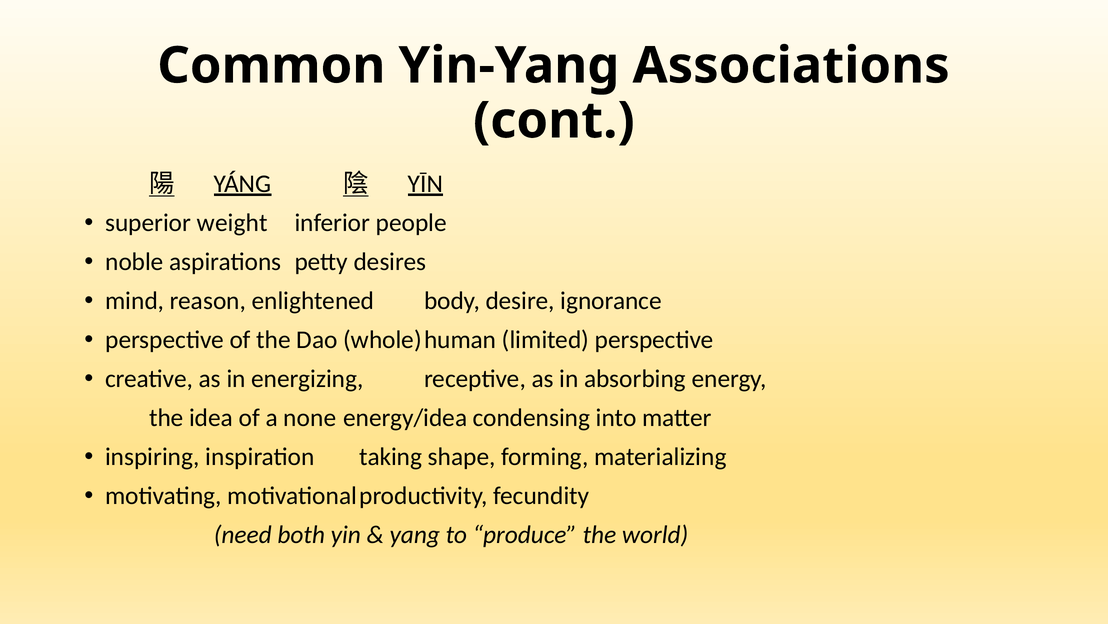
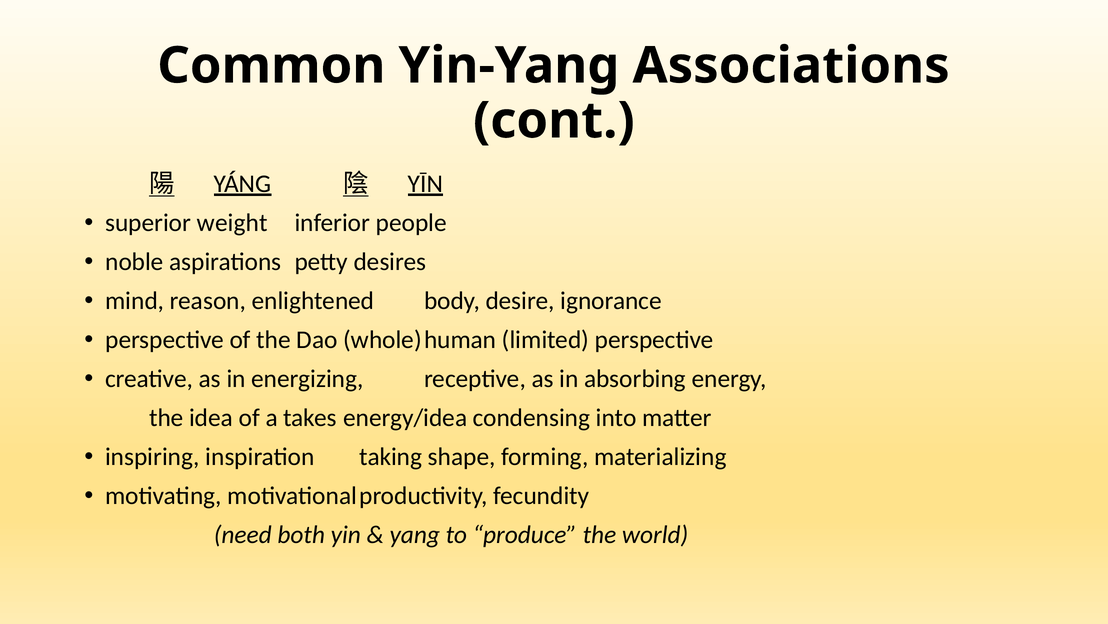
none: none -> takes
